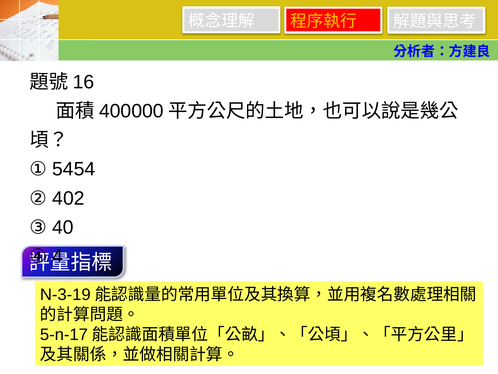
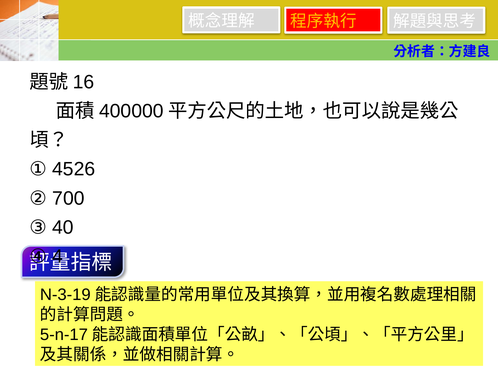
5454: 5454 -> 4526
402: 402 -> 700
